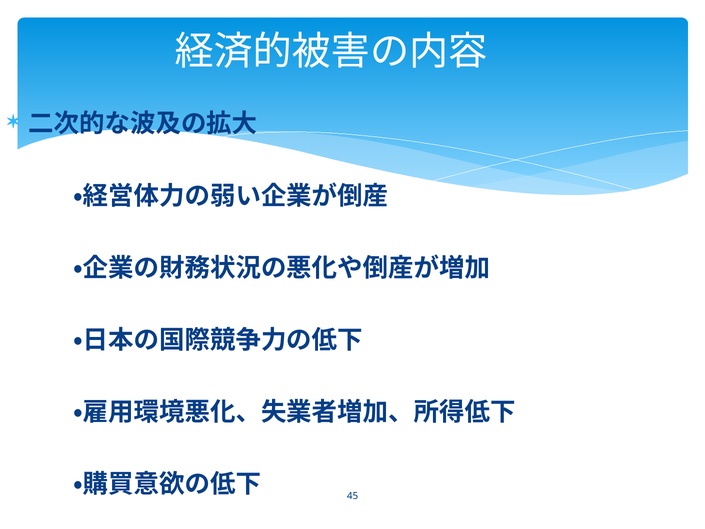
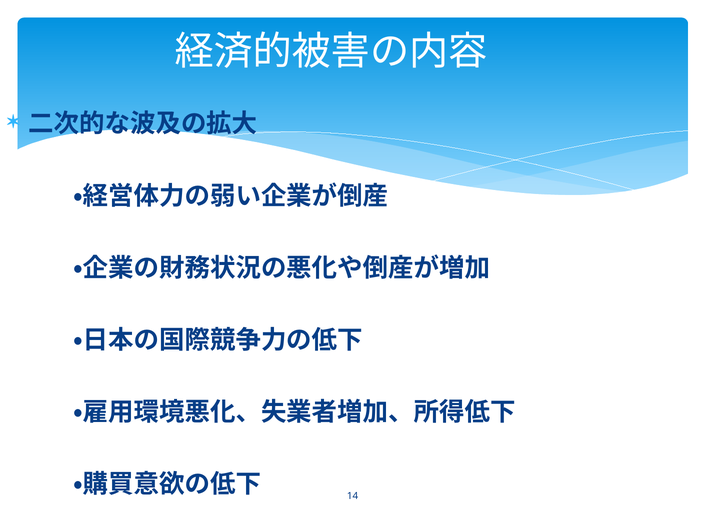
45: 45 -> 14
